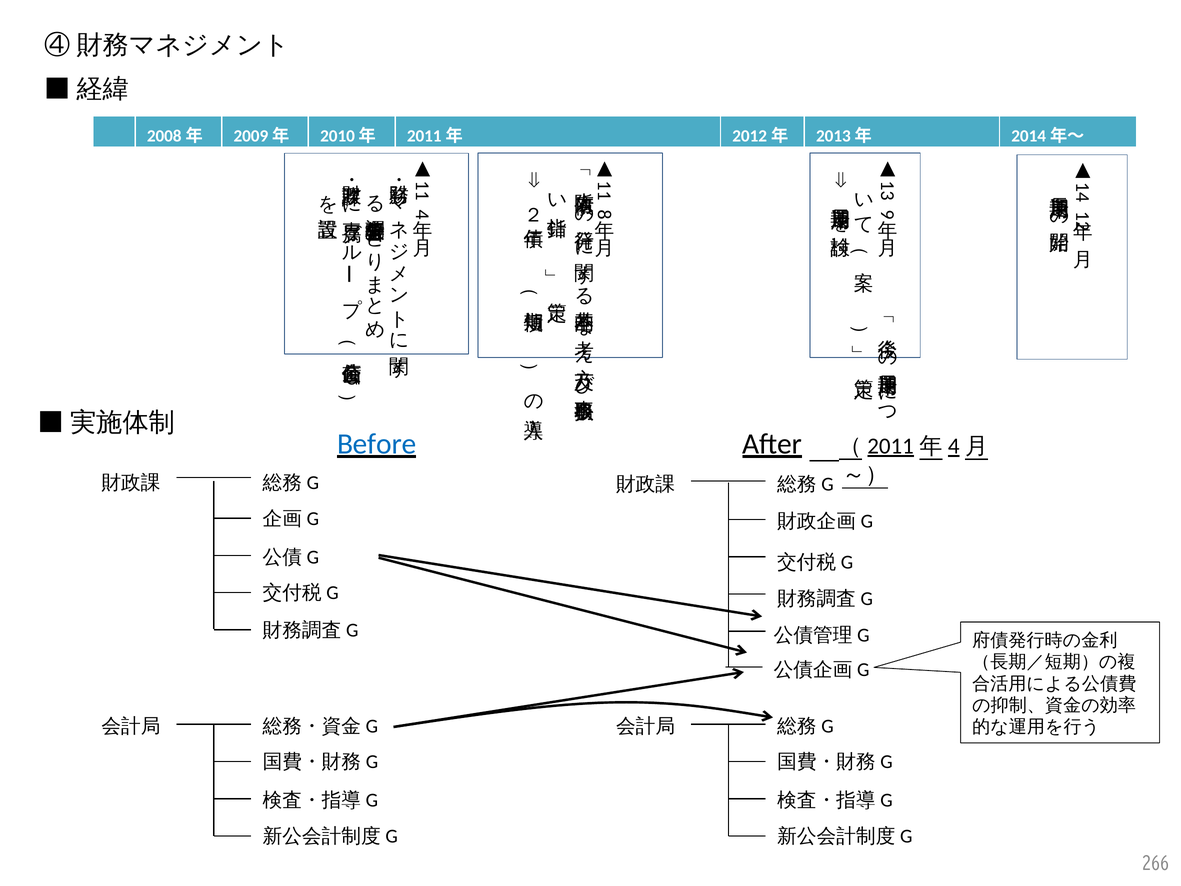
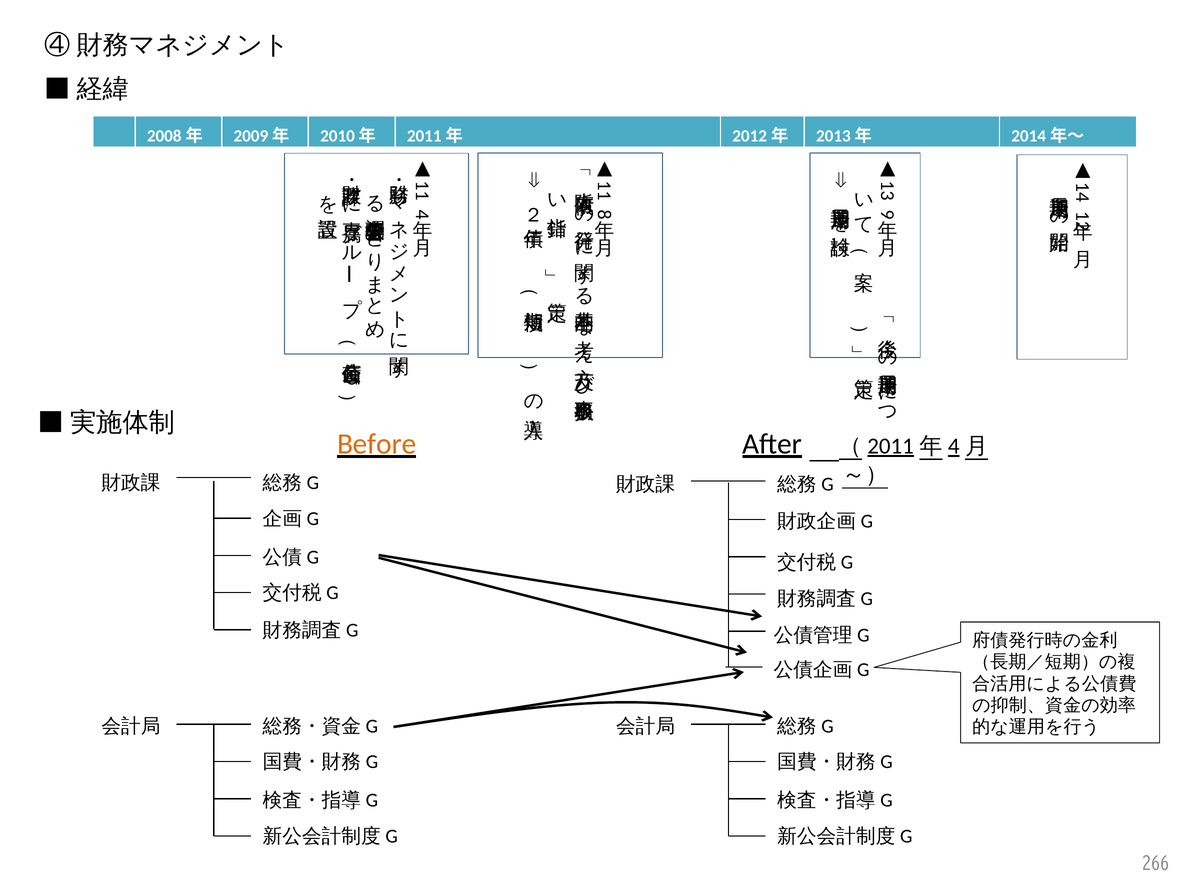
Before colour: blue -> orange
